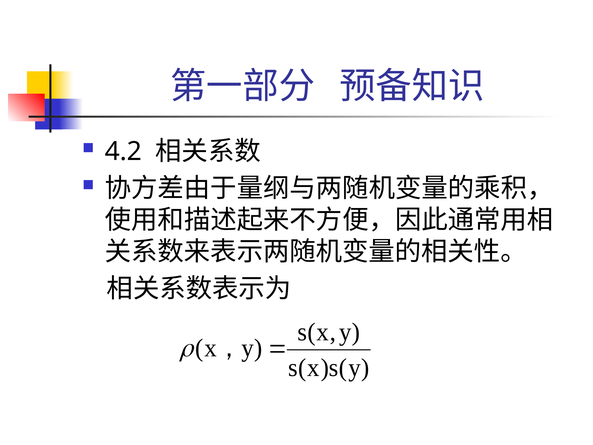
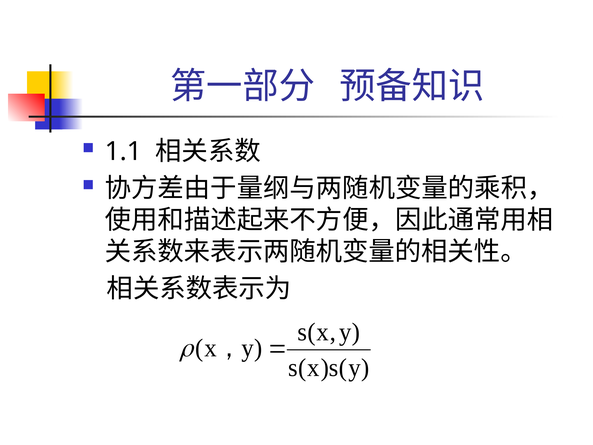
4.2: 4.2 -> 1.1
